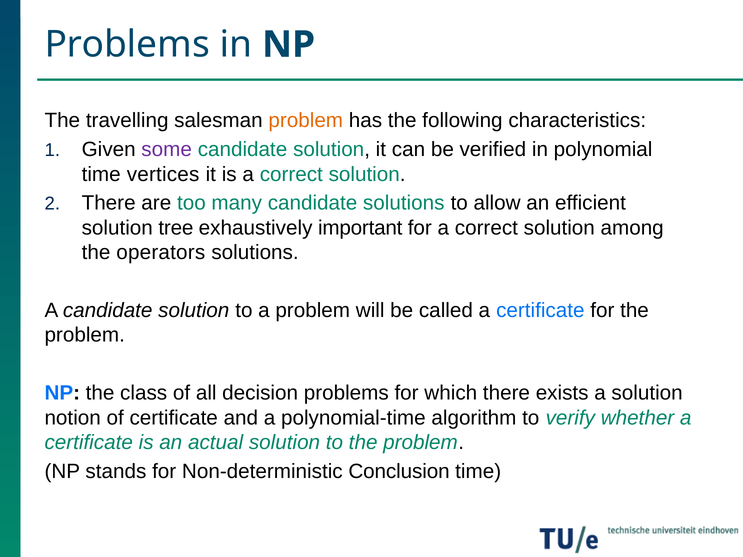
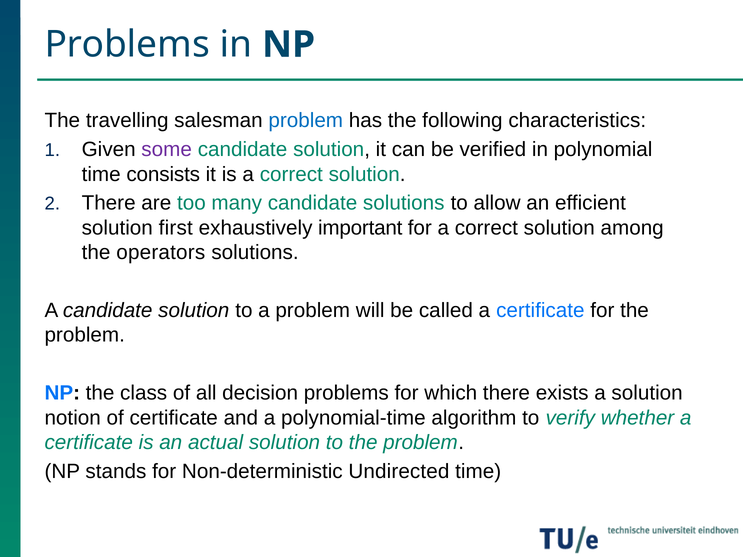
problem at (306, 121) colour: orange -> blue
vertices: vertices -> consists
tree: tree -> first
Conclusion: Conclusion -> Undirected
